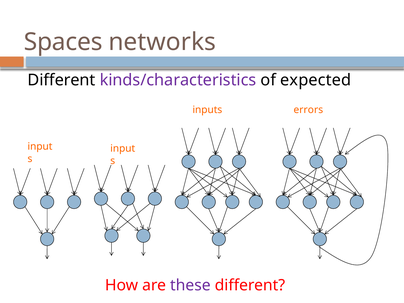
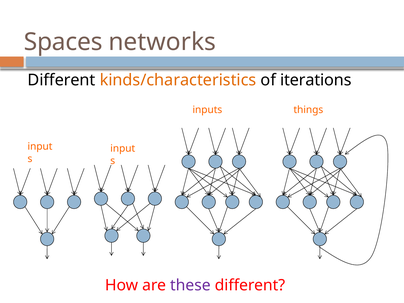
kinds/characteristics colour: purple -> orange
expected: expected -> iterations
errors: errors -> things
